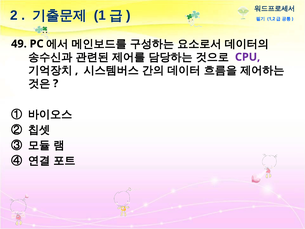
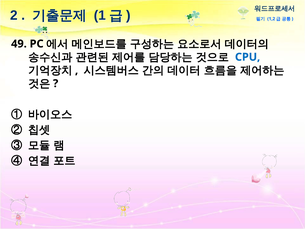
CPU colour: purple -> blue
